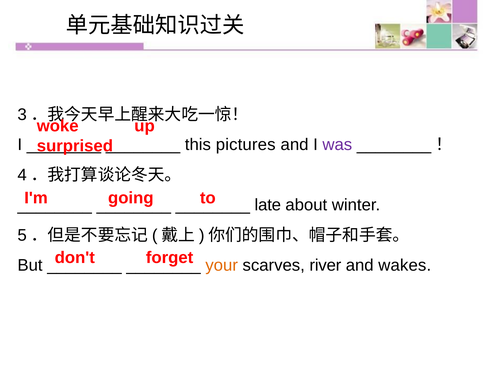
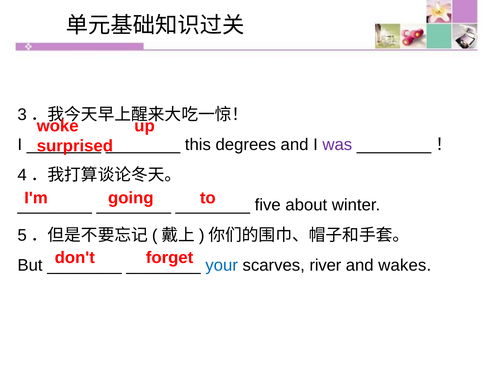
pictures: pictures -> degrees
late: late -> five
your colour: orange -> blue
